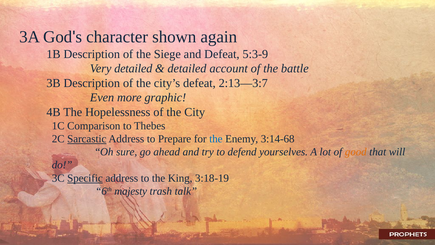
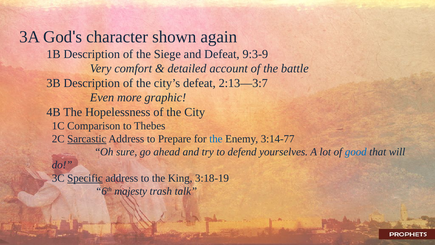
5:3-9: 5:3-9 -> 9:3-9
Very detailed: detailed -> comfort
3:14-68: 3:14-68 -> 3:14-77
good colour: orange -> blue
